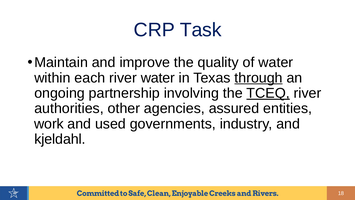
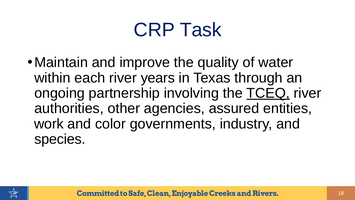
river water: water -> years
through underline: present -> none
used: used -> color
kjeldahl: kjeldahl -> species
